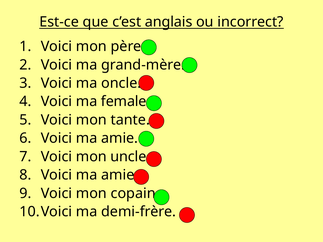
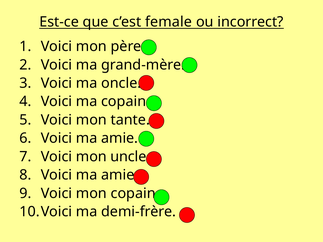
anglais: anglais -> female
ma female: female -> copain
